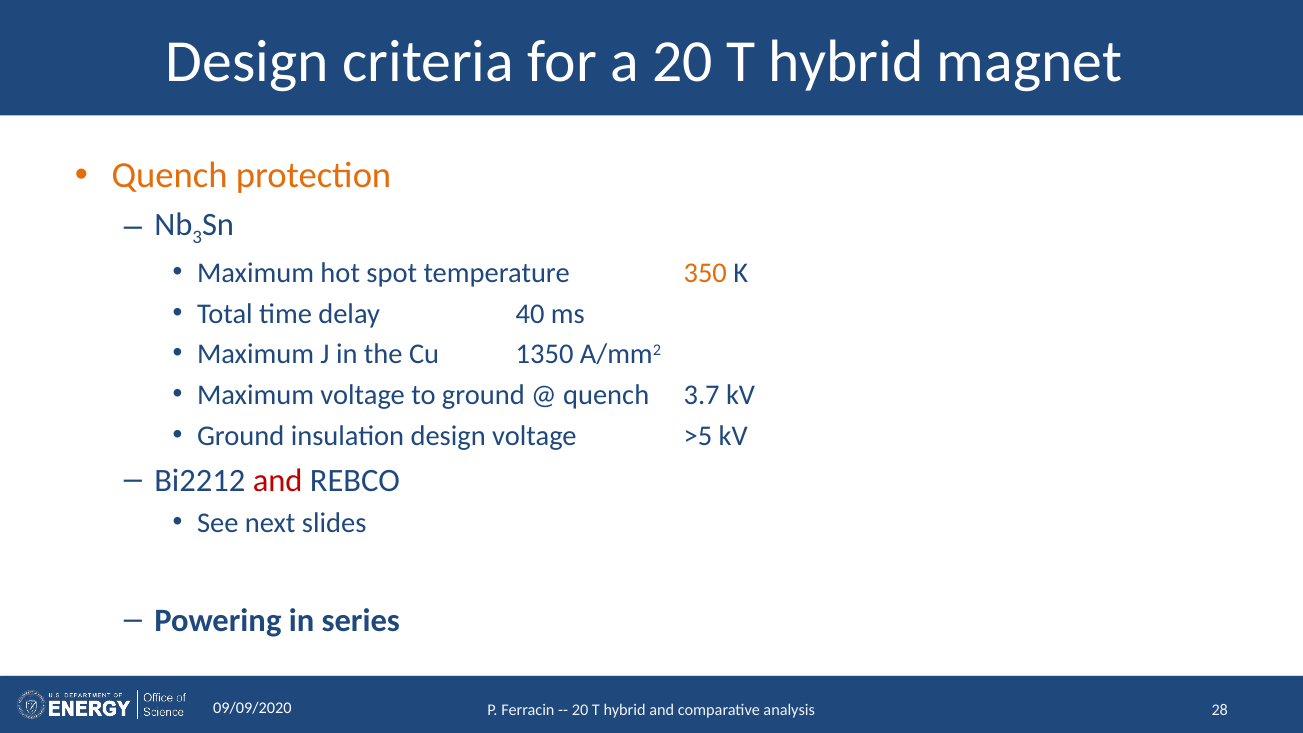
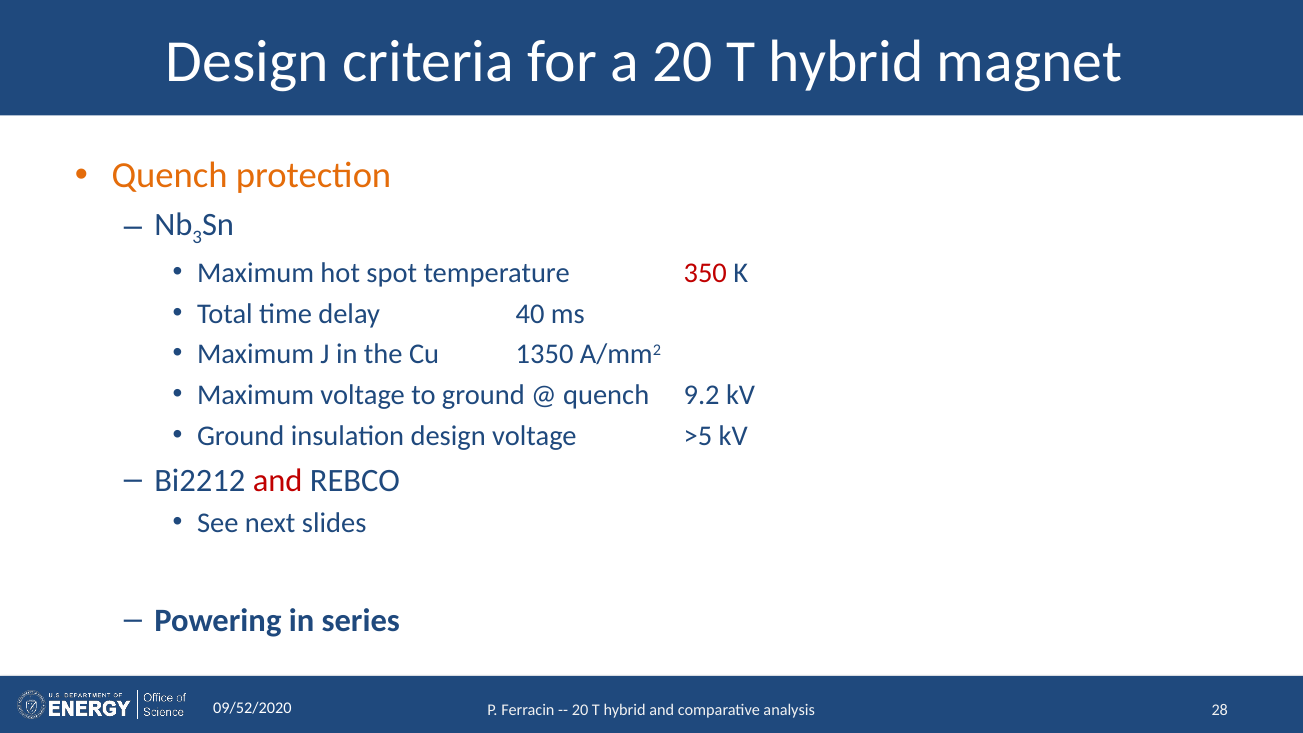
350 colour: orange -> red
3.7: 3.7 -> 9.2
09/09/2020: 09/09/2020 -> 09/52/2020
